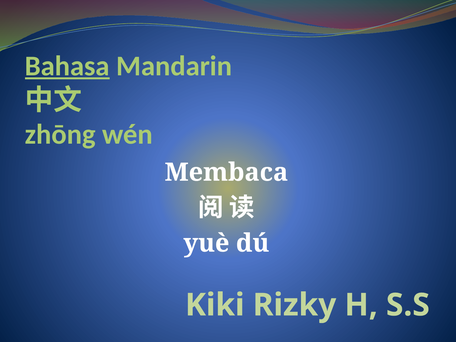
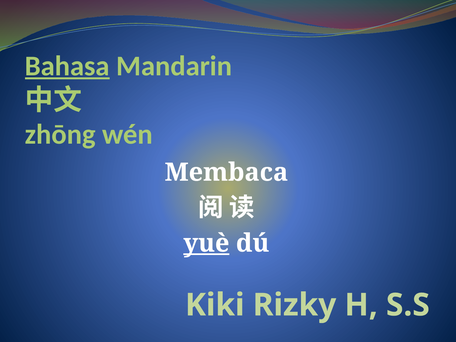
yuè underline: none -> present
